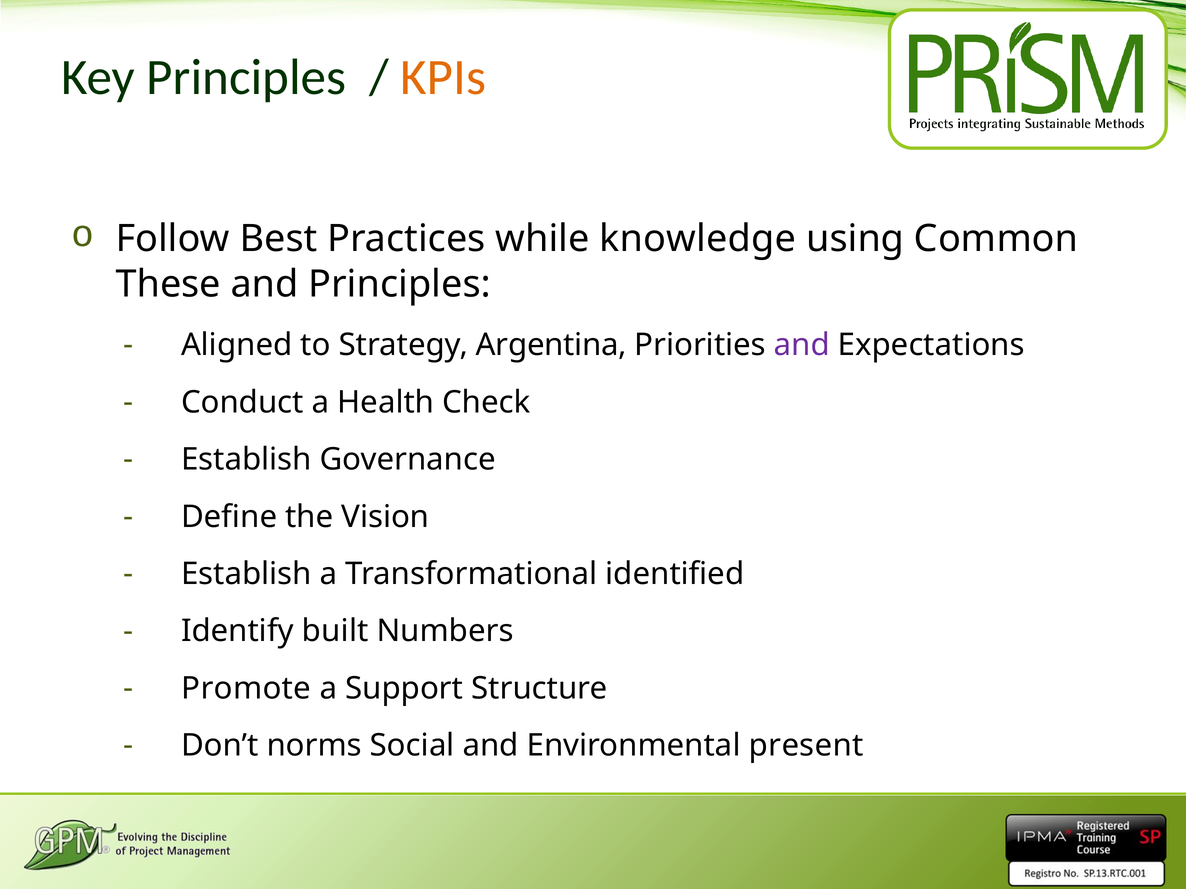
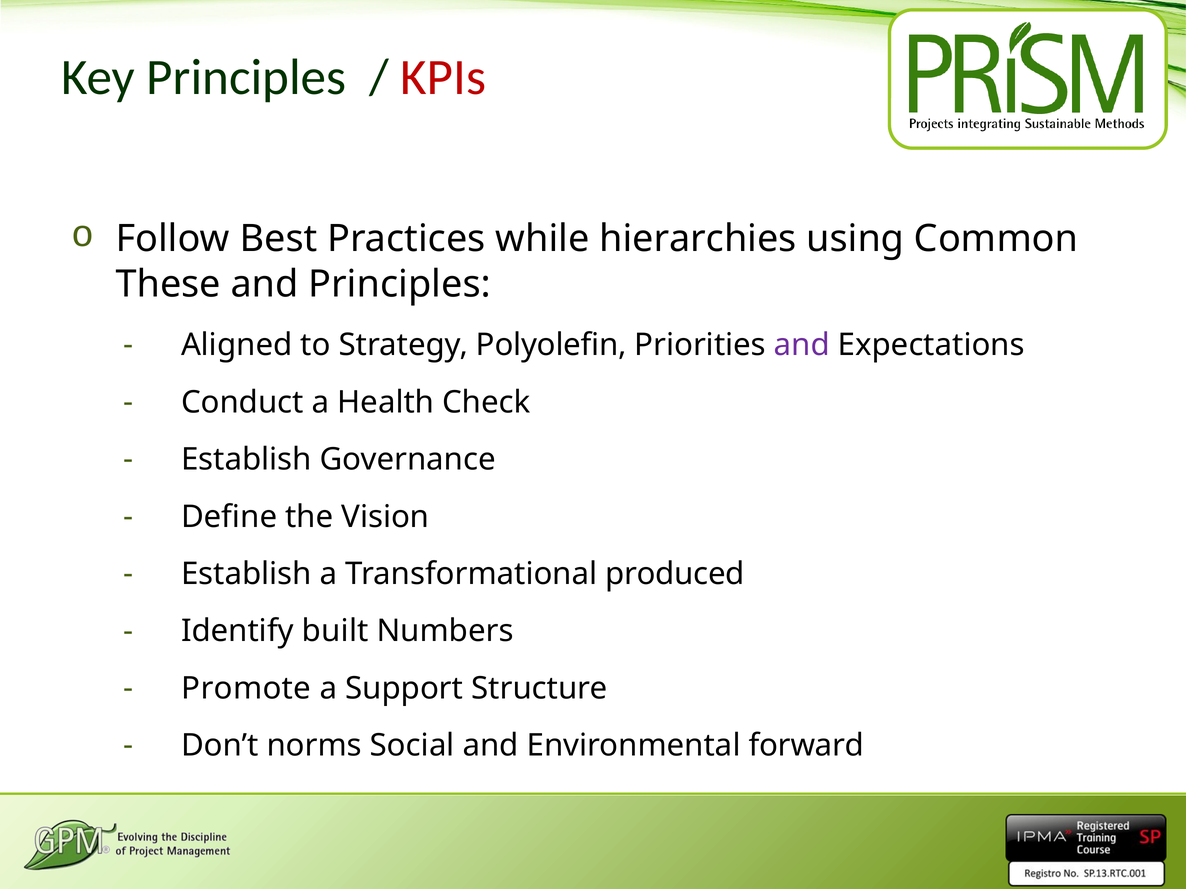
KPIs colour: orange -> red
knowledge: knowledge -> hierarchies
Argentina: Argentina -> Polyolefin
identified: identified -> produced
present: present -> forward
